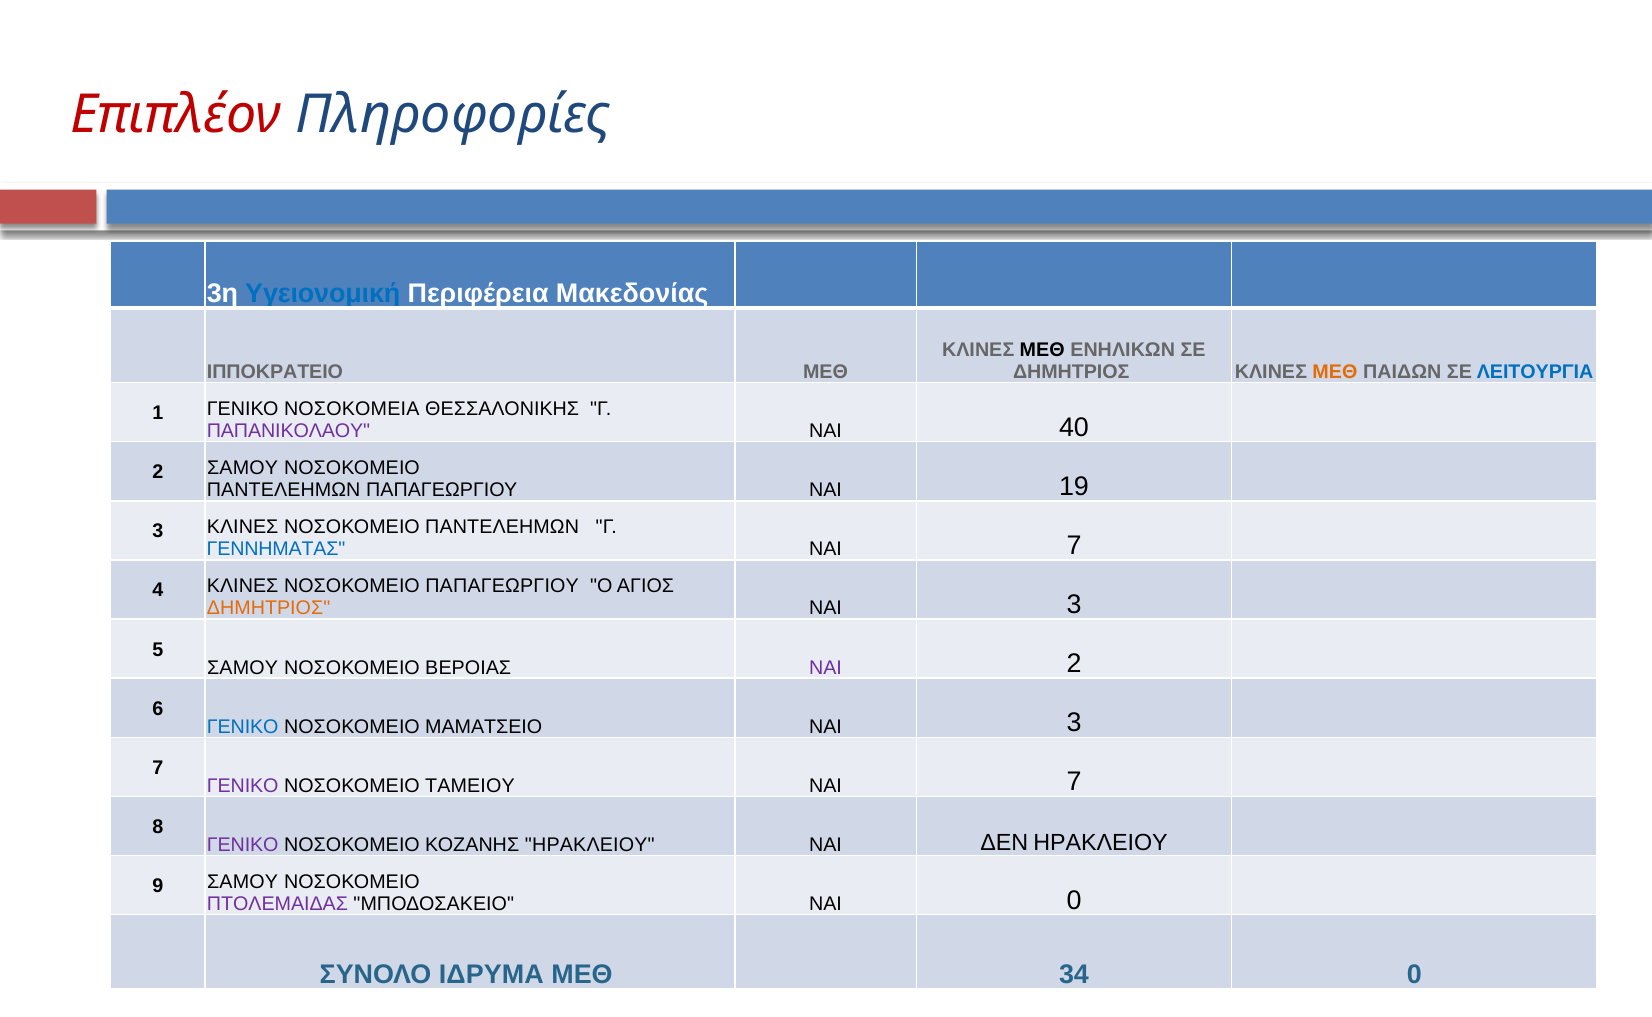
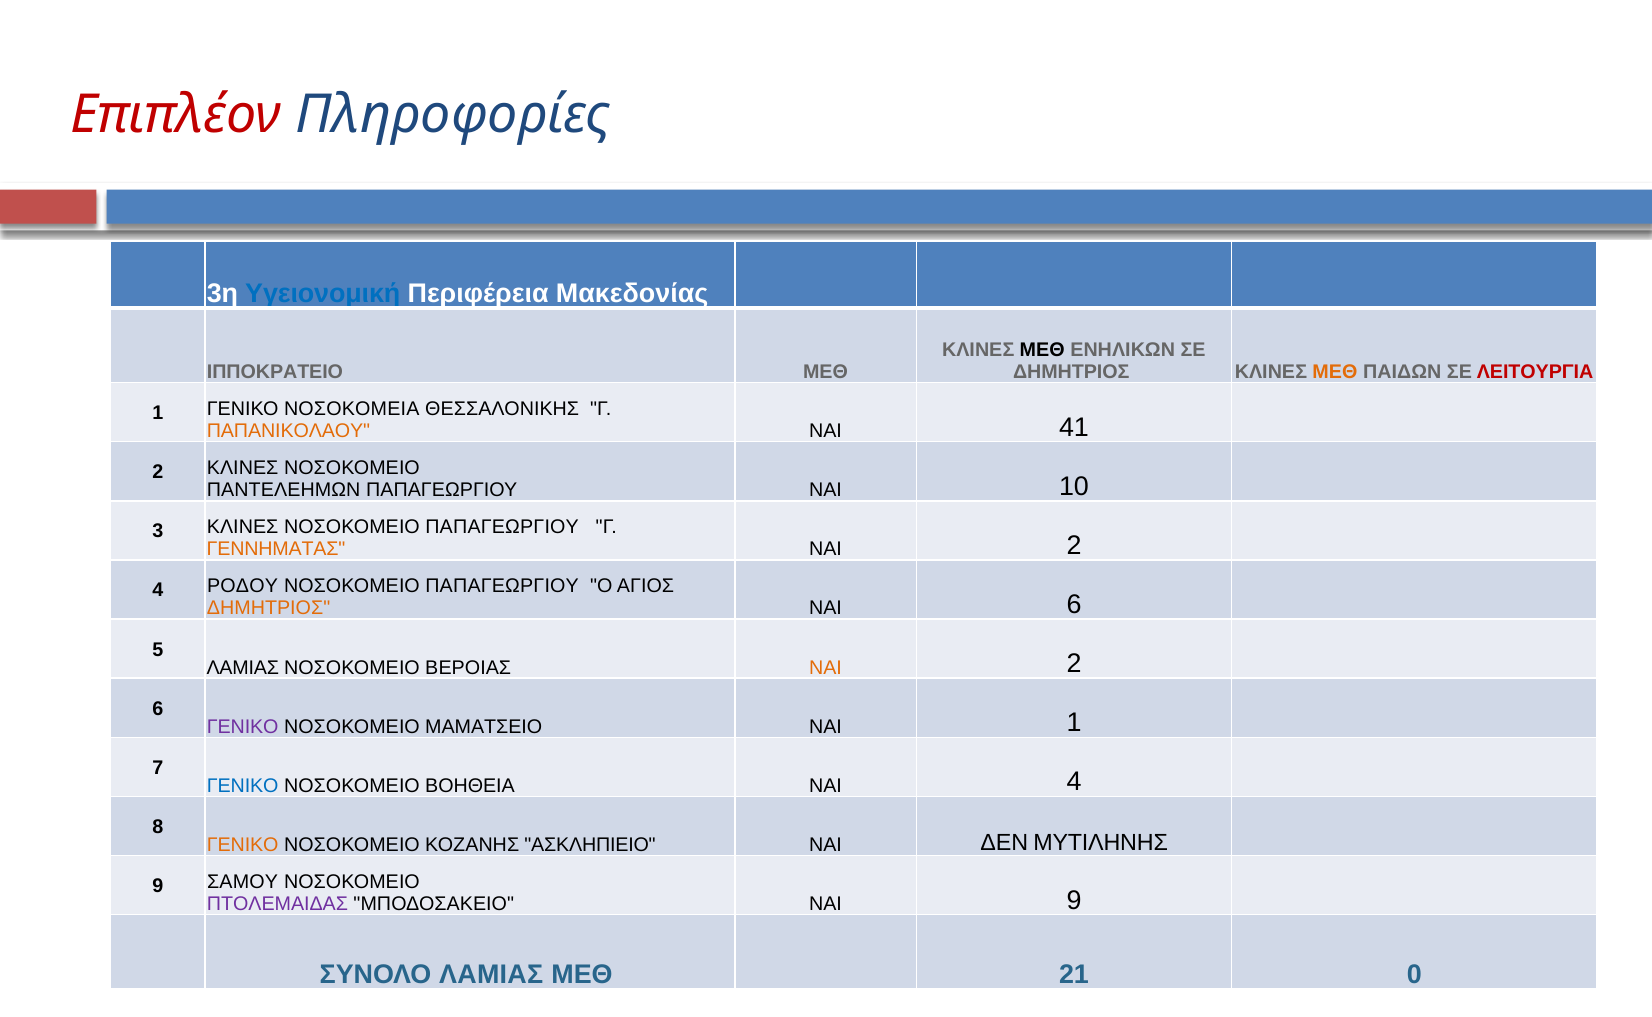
ΛΕΙΤΟΥΡΓΙΑ colour: blue -> red
ΠΑΠΑΝΙΚΟΛΑΟΥ colour: purple -> orange
40: 40 -> 41
2 ΣΑΜΟΥ: ΣΑΜΟΥ -> ΚΛΙΝΕΣ
19: 19 -> 10
ΠΑΝΤΕΛΕΗΜΩΝ at (502, 527): ΠΑΝΤΕΛΕΗΜΩΝ -> ΠΑΠΑΓΕΩΡΓΙΟΥ
ΓΕΝΝΗΜΑΤΑΣ colour: blue -> orange
7 at (1074, 545): 7 -> 2
4 ΚΛΙΝΕΣ: ΚΛΙΝΕΣ -> ΡΟΔΟΥ
3 at (1074, 604): 3 -> 6
ΣΑΜΟΥ at (243, 667): ΣΑΜΟΥ -> ΛΑΜΙΑΣ
ΝΑΙ at (825, 667) colour: purple -> orange
ΓΕΝΙΚΟ at (243, 726) colour: blue -> purple
3 at (1074, 723): 3 -> 1
ΓΕΝΙΚΟ at (243, 785) colour: purple -> blue
ΤΑΜΕΙΟΥ: ΤΑΜΕΙΟΥ -> ΒΟΗΘΕΙΑ
7 at (1074, 782): 7 -> 4
ΓΕΝΙΚΟ at (243, 845) colour: purple -> orange
ΚΟΖΑΝΗΣ ΗΡΑΚΛΕΙΟΥ: ΗΡΑΚΛΕΙΟΥ -> ΑΣΚΛΗΠΙΕΙΟ
ΔΕΝ ΗΡΑΚΛΕΙΟΥ: ΗΡΑΚΛΕΙΟΥ -> ΜΥΤΙΛΗΝΗΣ
ΝΑΙ 0: 0 -> 9
ΣΥΝΟΛΟ ΙΔΡΥΜΑ: ΙΔΡΥΜΑ -> ΛΑΜΙΑΣ
34: 34 -> 21
